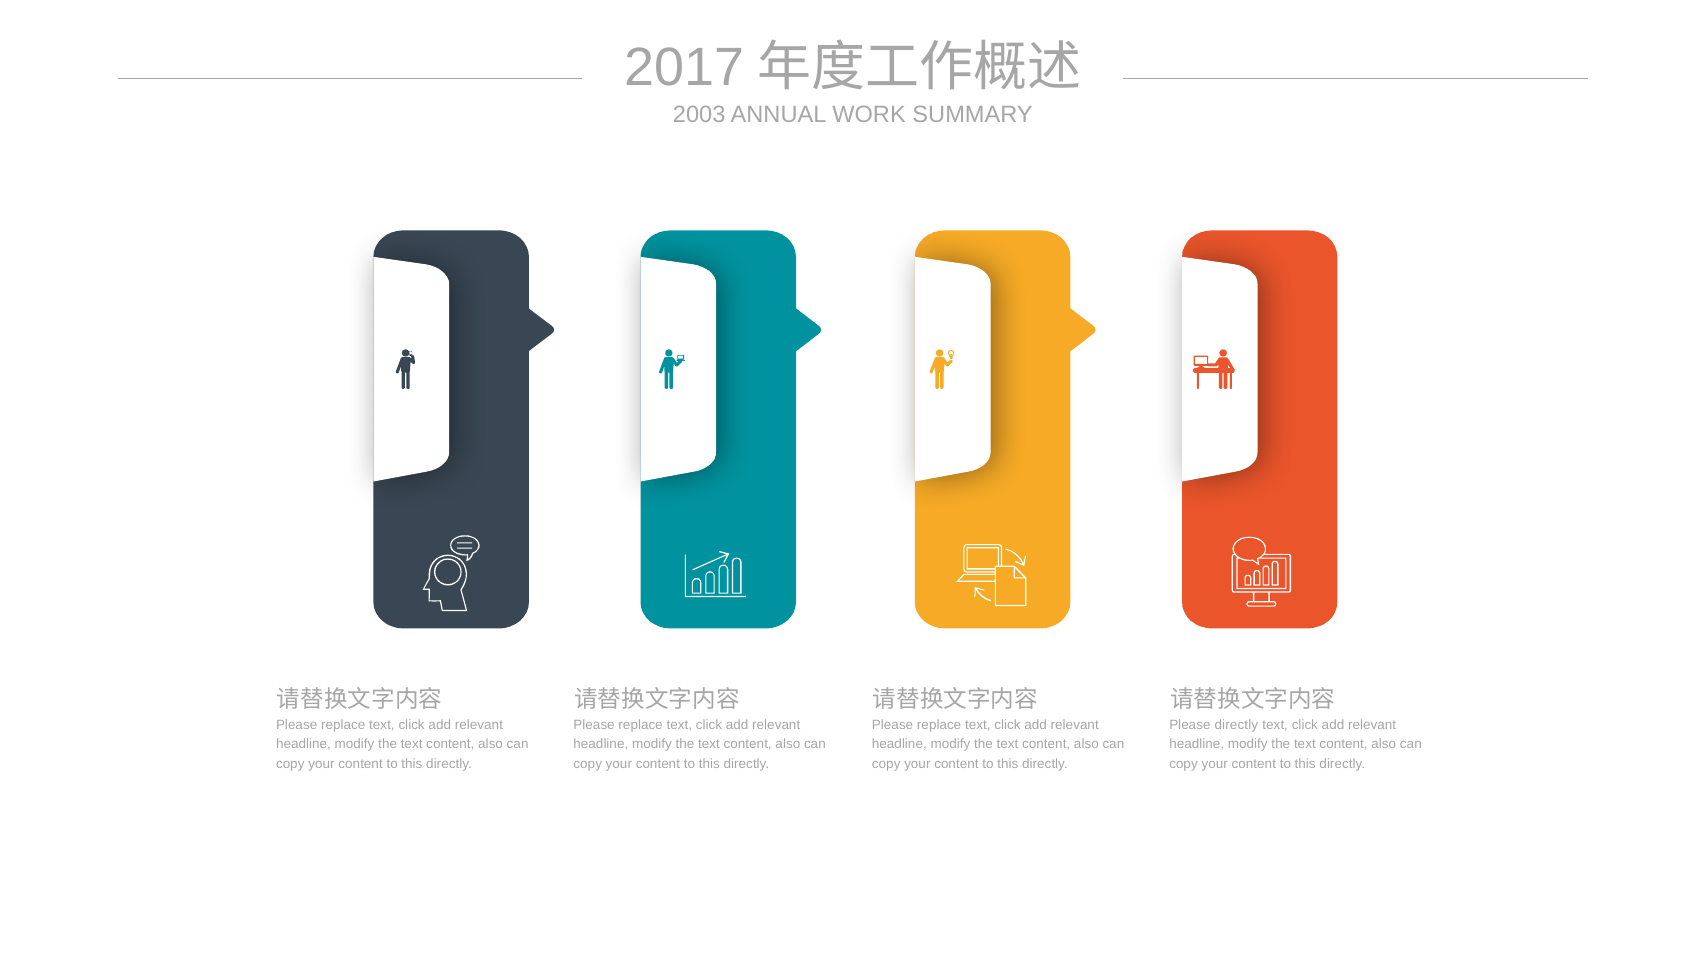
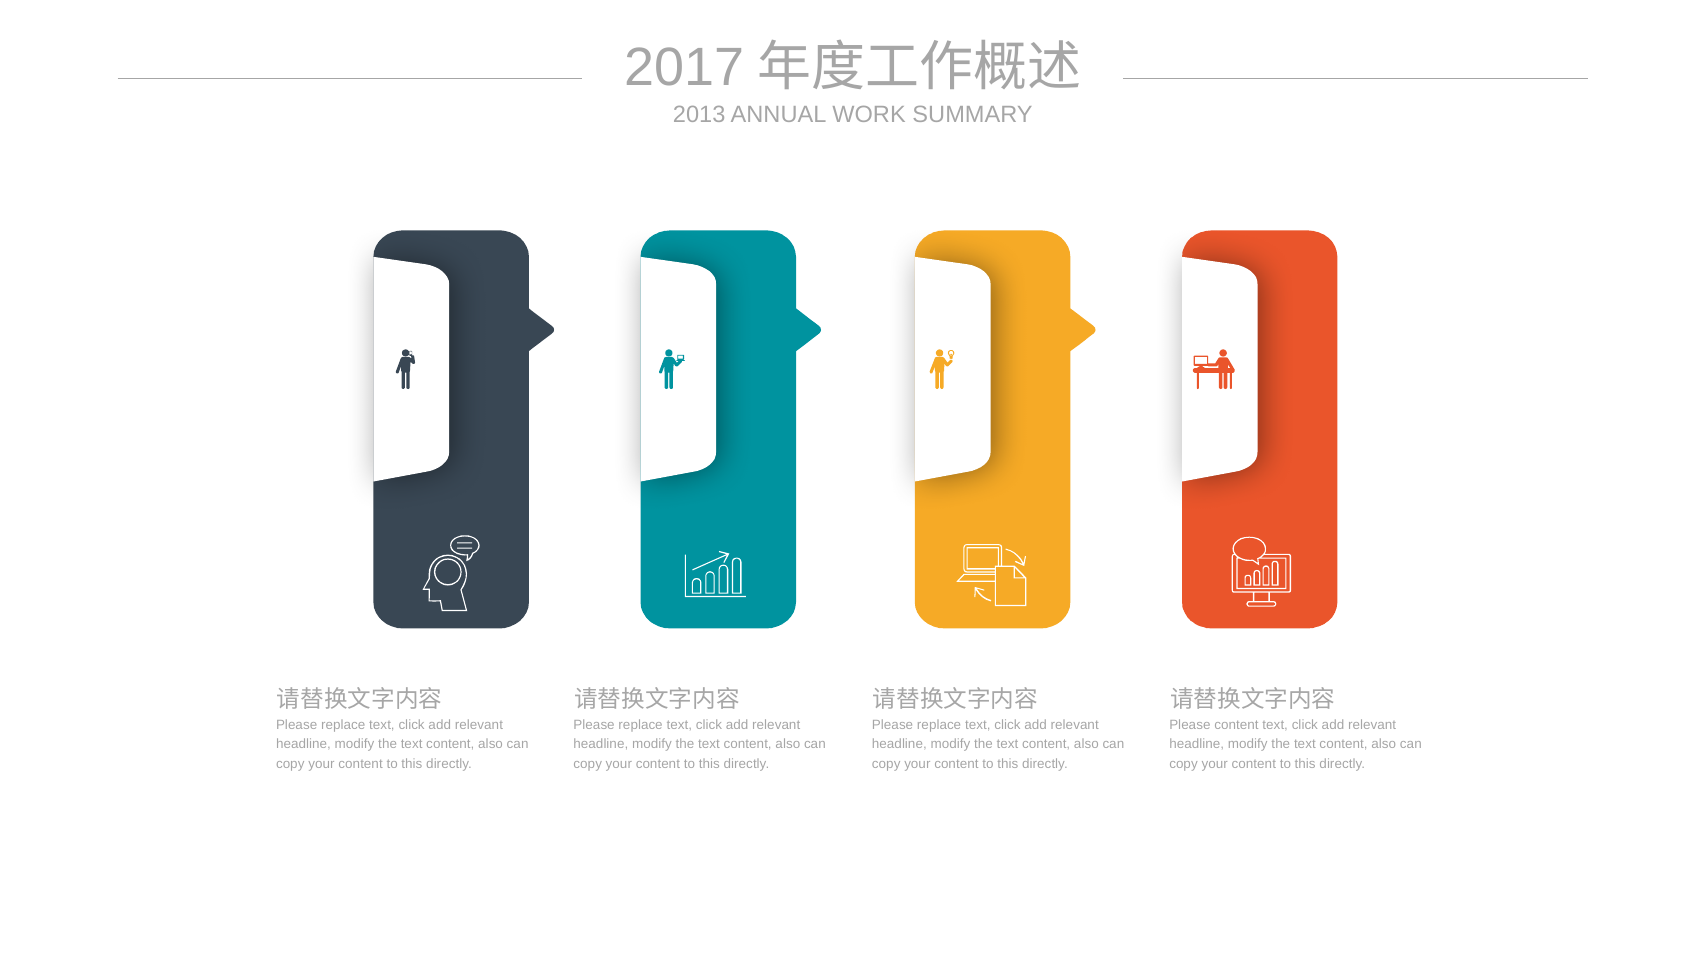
2003: 2003 -> 2013
Please directly: directly -> content
